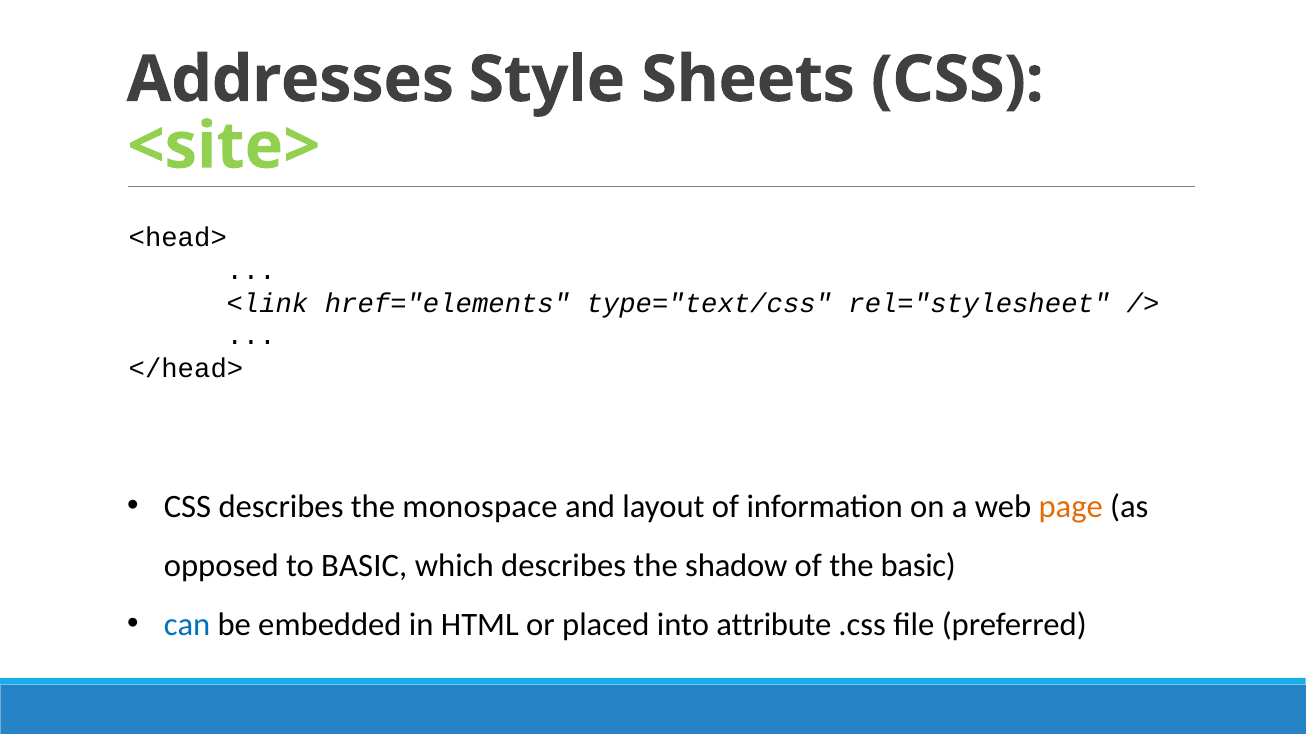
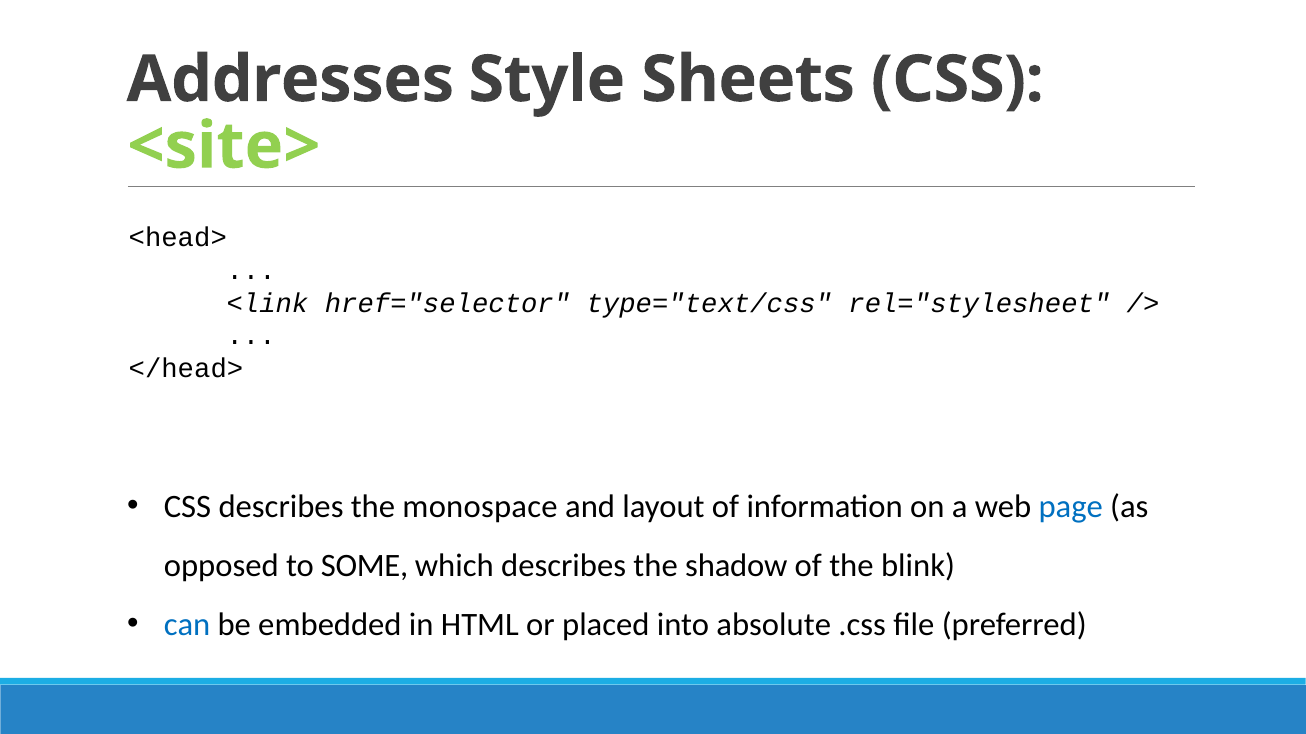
href="elements: href="elements -> href="selector
page colour: orange -> blue
to BASIC: BASIC -> SOME
the basic: basic -> blink
attribute: attribute -> absolute
